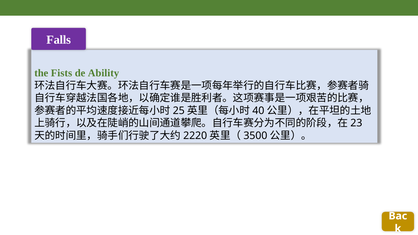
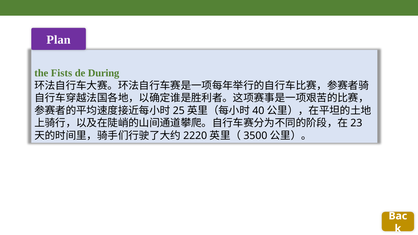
Falls: Falls -> Plan
Ability: Ability -> During
